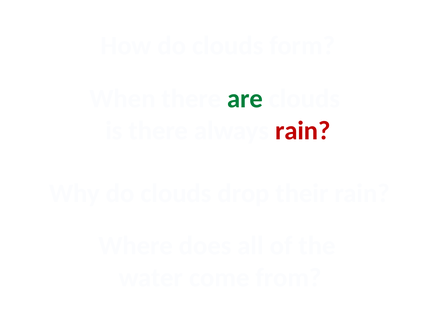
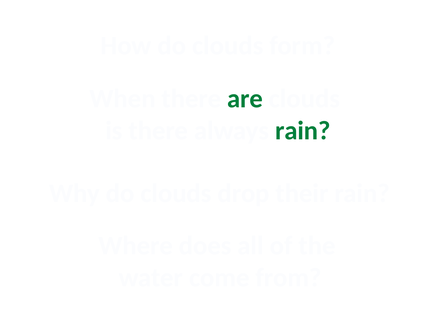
rain at (303, 131) colour: red -> green
